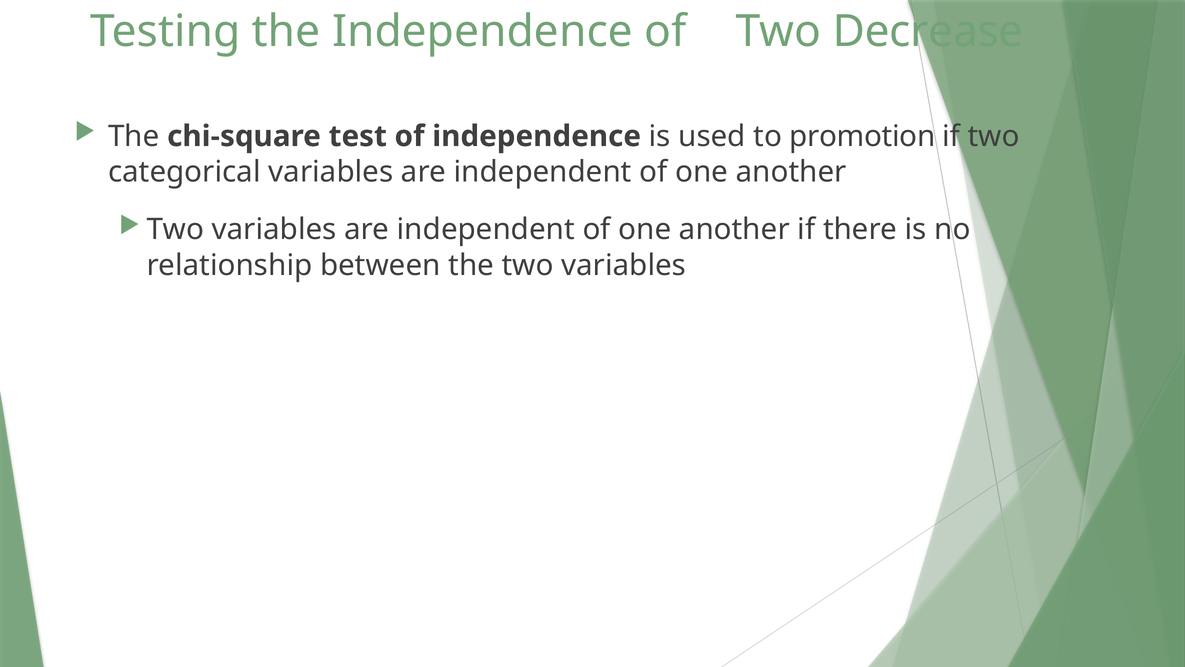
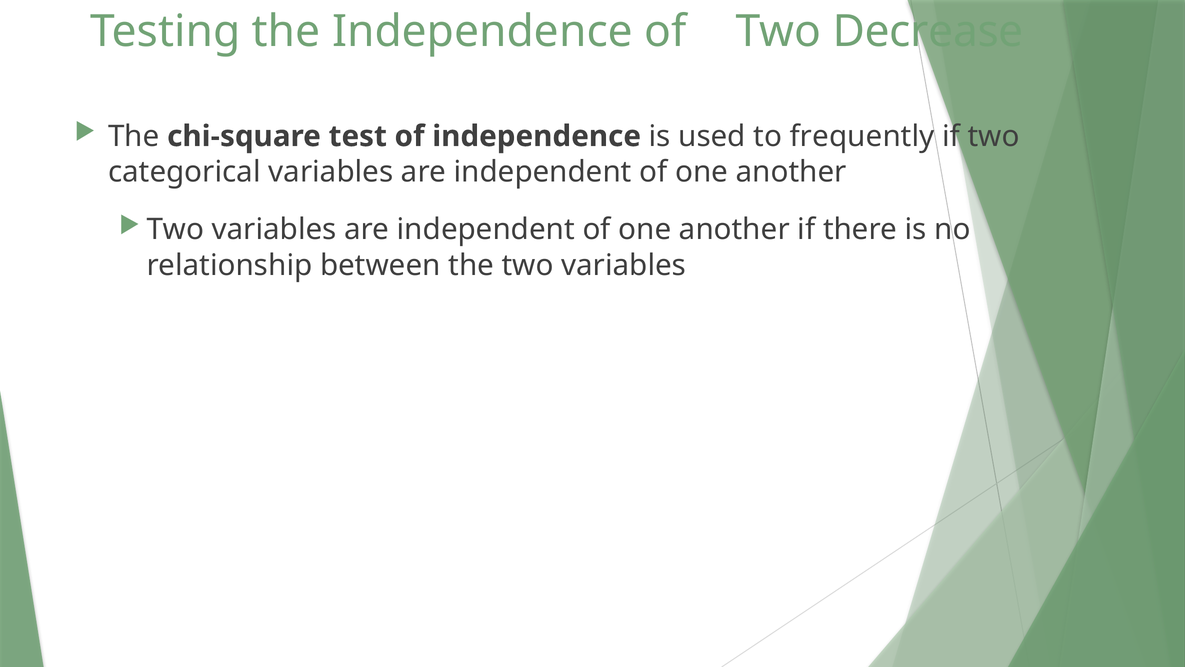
promotion: promotion -> frequently
